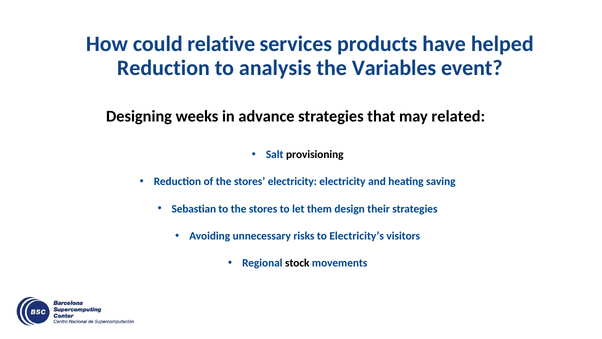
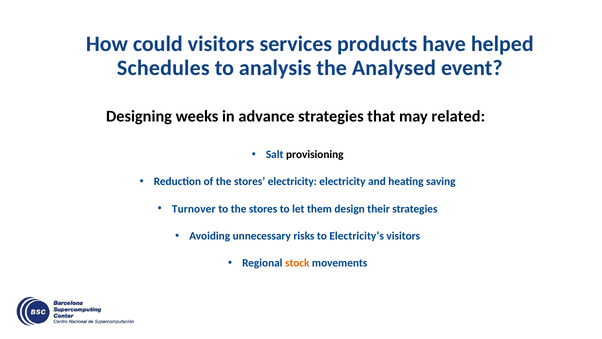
could relative: relative -> visitors
Reduction at (163, 68): Reduction -> Schedules
Variables: Variables -> Analysed
Sebastian: Sebastian -> Turnover
stock colour: black -> orange
